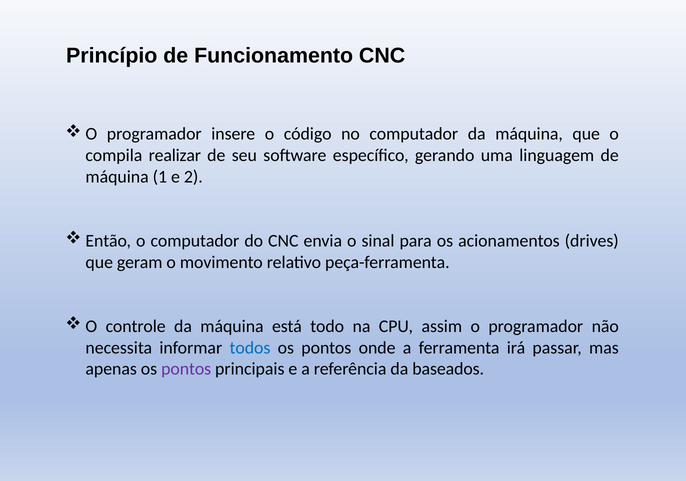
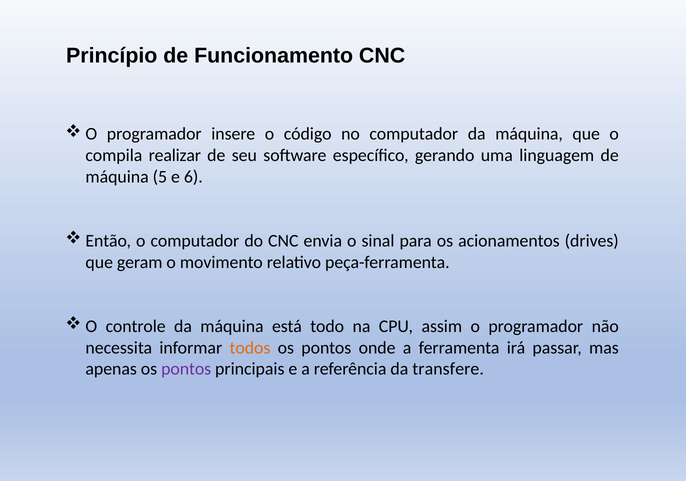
1: 1 -> 5
2: 2 -> 6
todos colour: blue -> orange
baseados: baseados -> transfere
